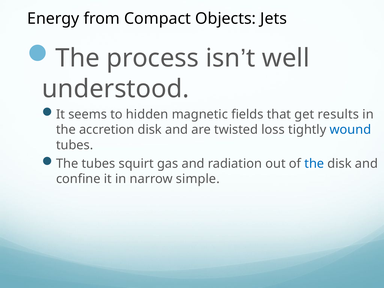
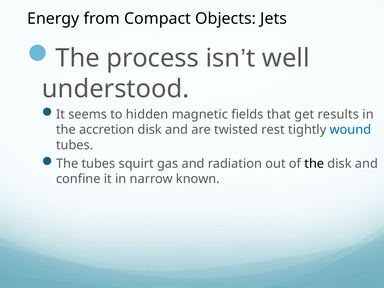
loss: loss -> rest
the at (314, 164) colour: blue -> black
simple: simple -> known
